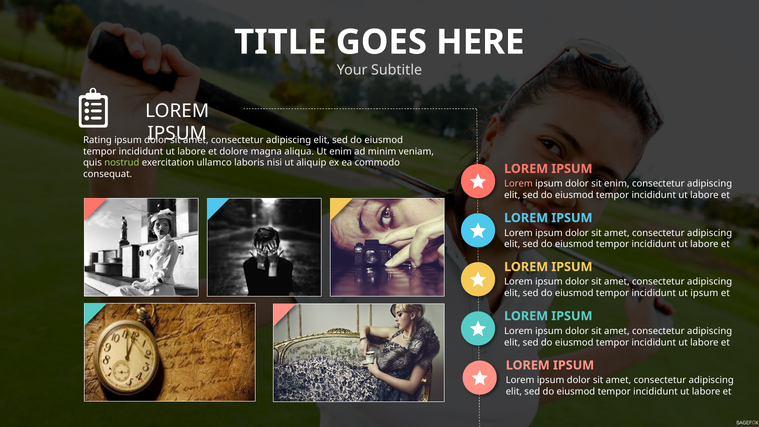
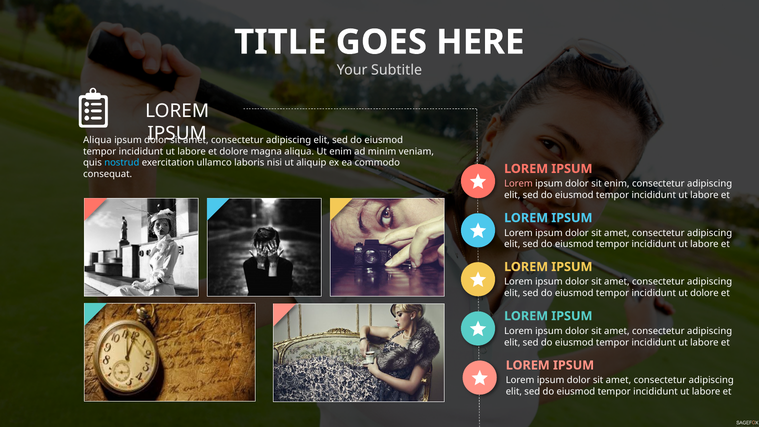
Rating at (97, 140): Rating -> Aliqua
nostrud colour: light green -> light blue
ut ipsum: ipsum -> dolore
